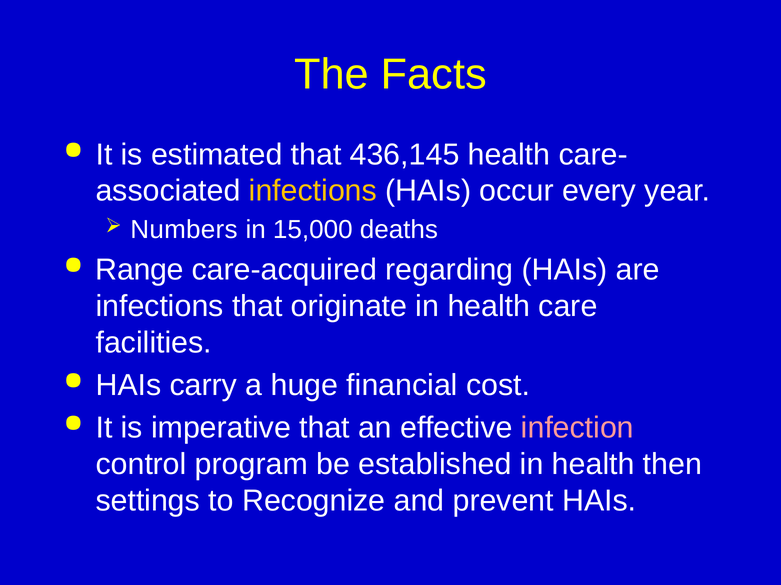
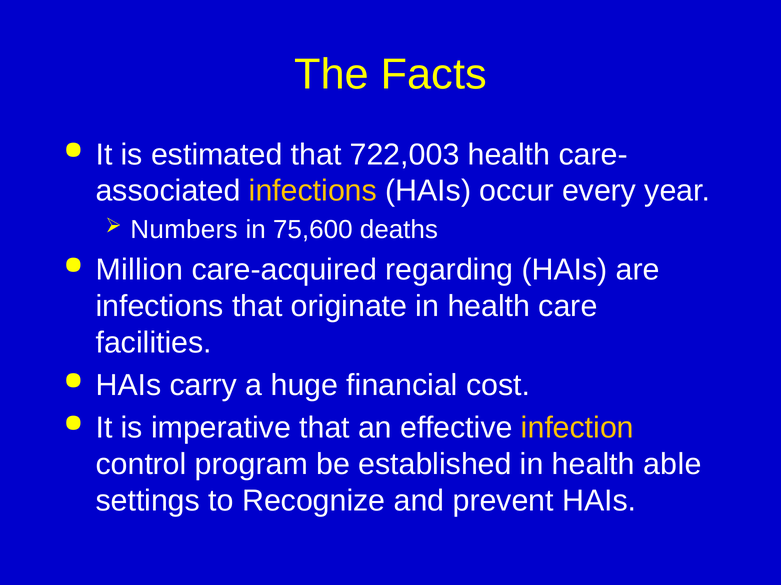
436,145: 436,145 -> 722,003
15,000: 15,000 -> 75,600
Range: Range -> Million
infection colour: pink -> yellow
then: then -> able
